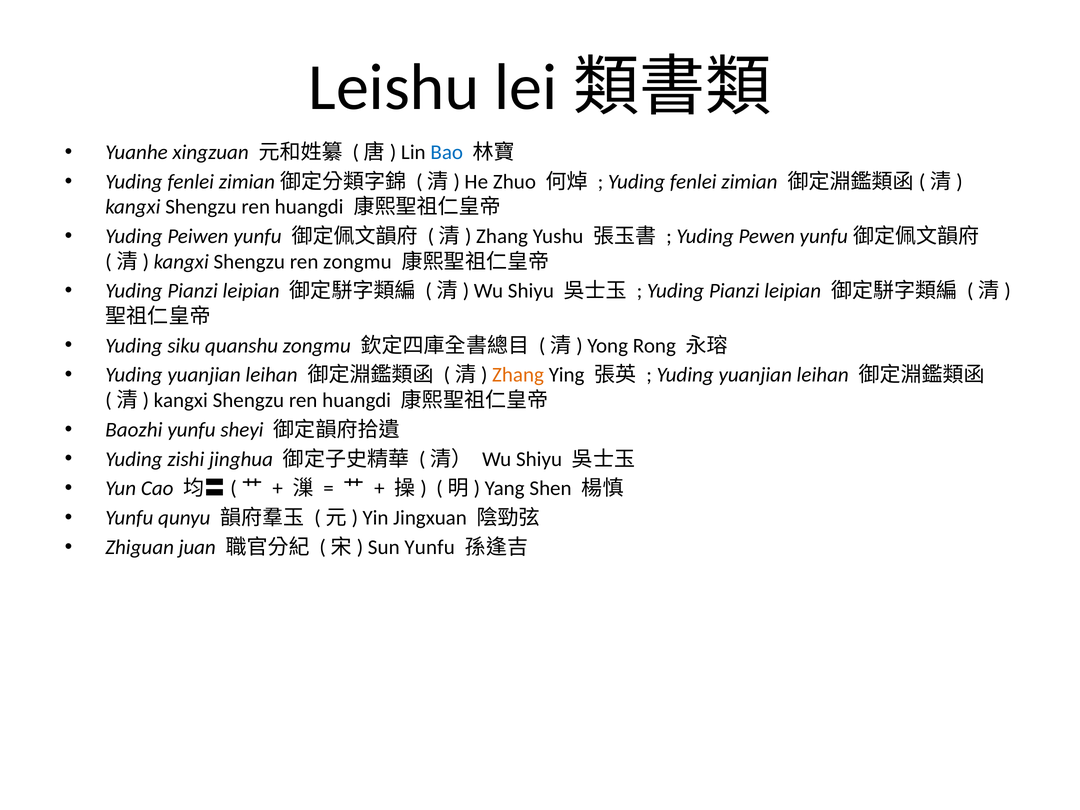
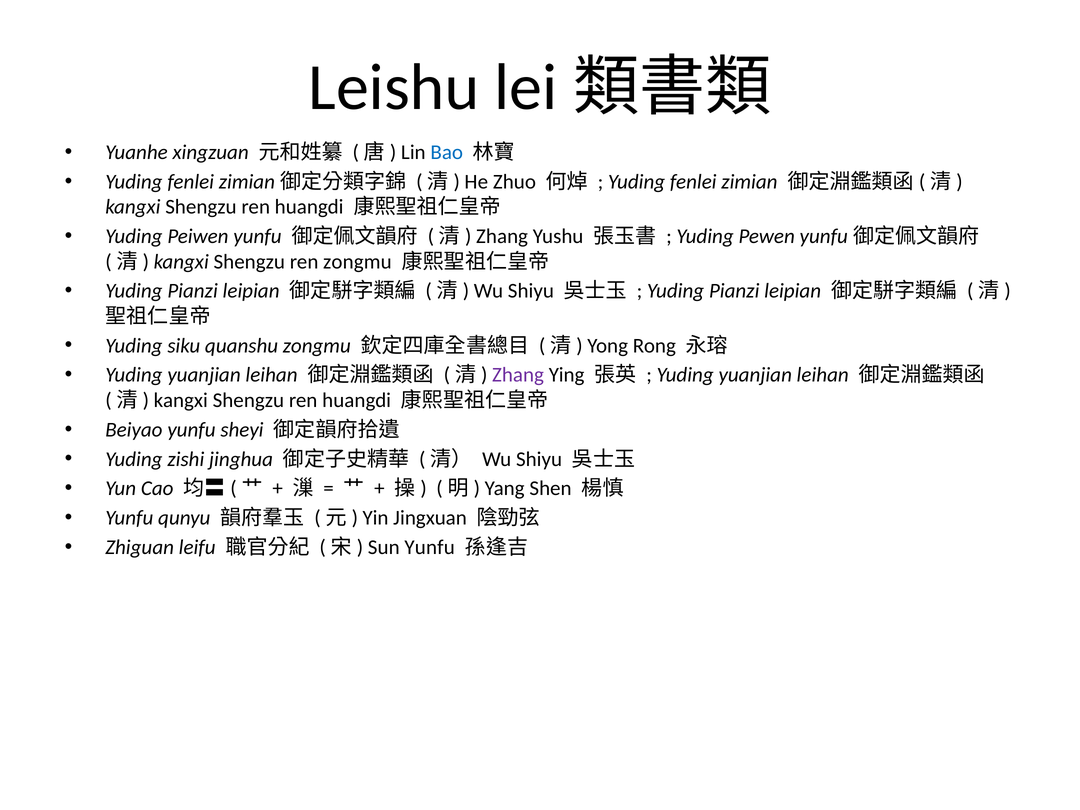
Zhang at (518, 375) colour: orange -> purple
Baozhi: Baozhi -> Beiyao
juan: juan -> leifu
